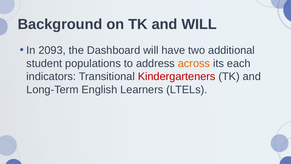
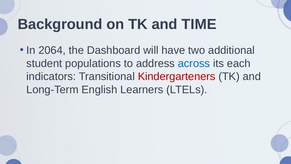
and WILL: WILL -> TIME
2093: 2093 -> 2064
across colour: orange -> blue
